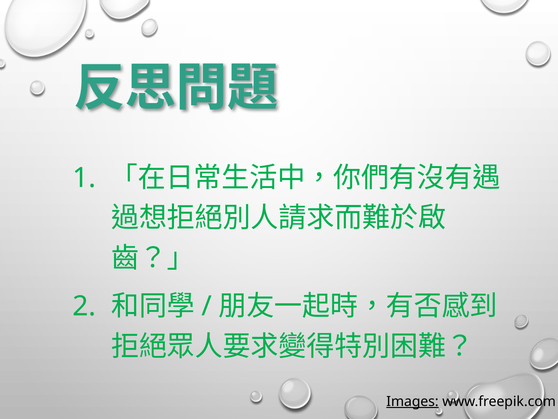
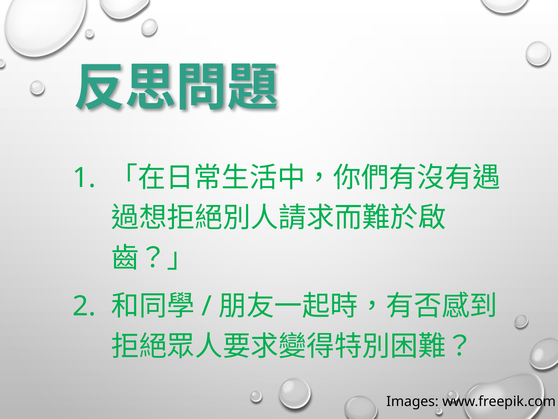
Images underline: present -> none
